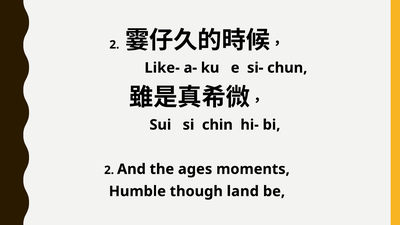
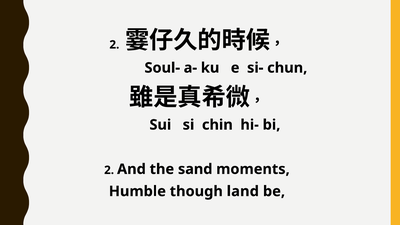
Like-: Like- -> Soul-
ages: ages -> sand
